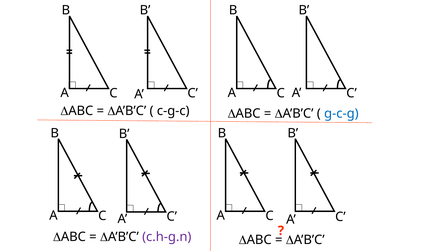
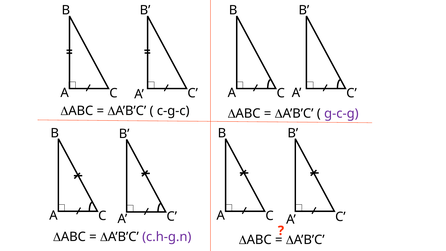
g-c-g colour: blue -> purple
